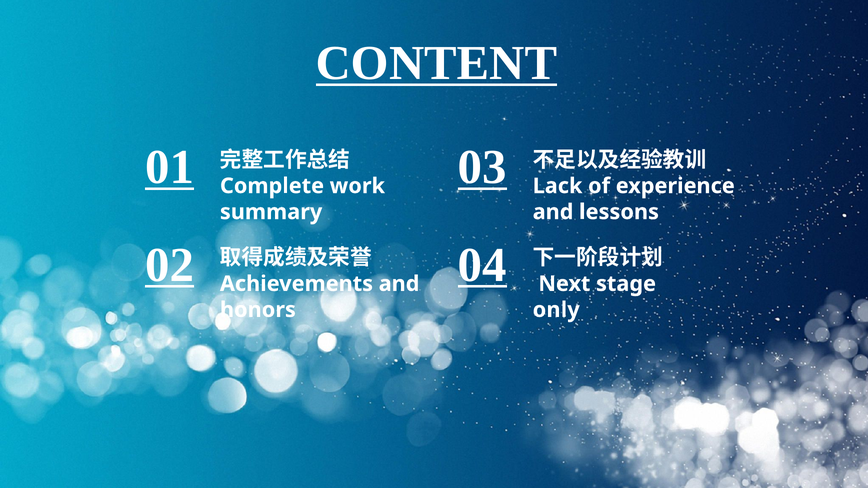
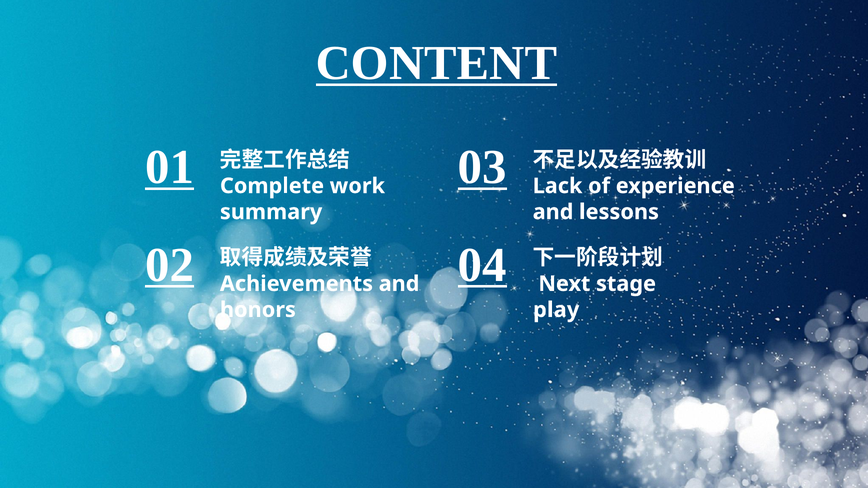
only: only -> play
